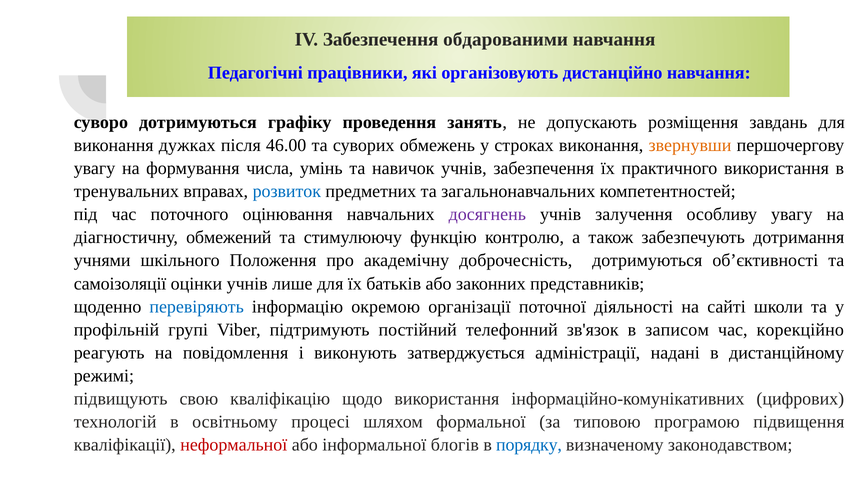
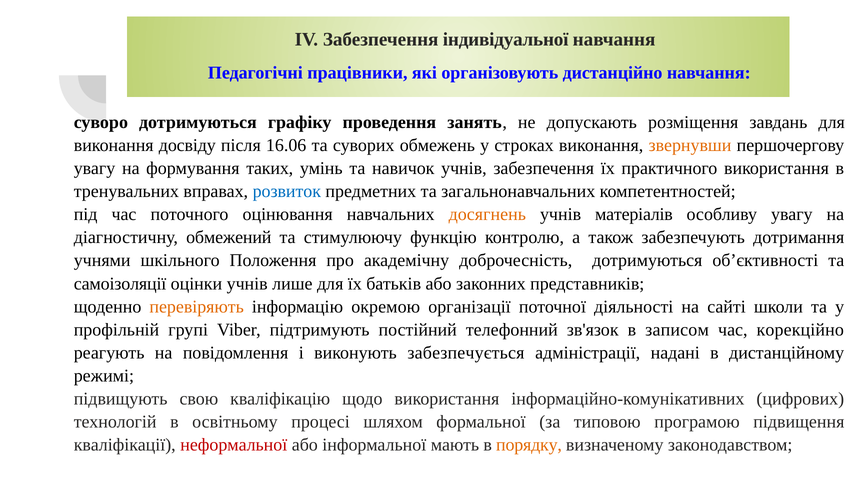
обдарованими: обдарованими -> індивідуальної
дужках: дужках -> досвіду
46.00: 46.00 -> 16.06
числа: числа -> таких
досягнень colour: purple -> orange
залучення: залучення -> матеріалів
перевіряють colour: blue -> orange
затверджується: затверджується -> забезпечується
блогів: блогів -> мають
порядку colour: blue -> orange
